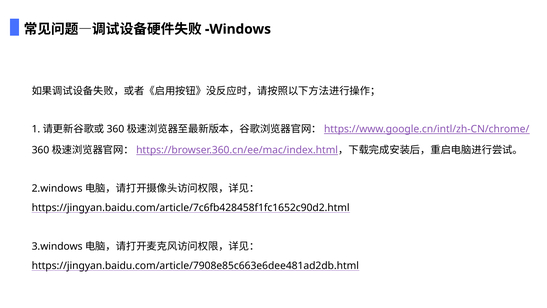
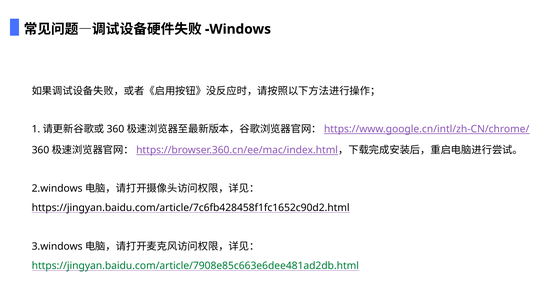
https://jingyan.baidu.com/article/7908e85c663e6dee481ad2db.html colour: black -> green
